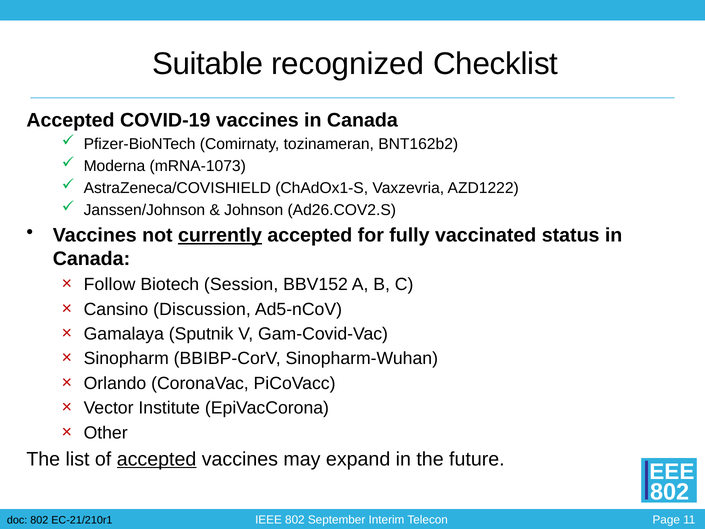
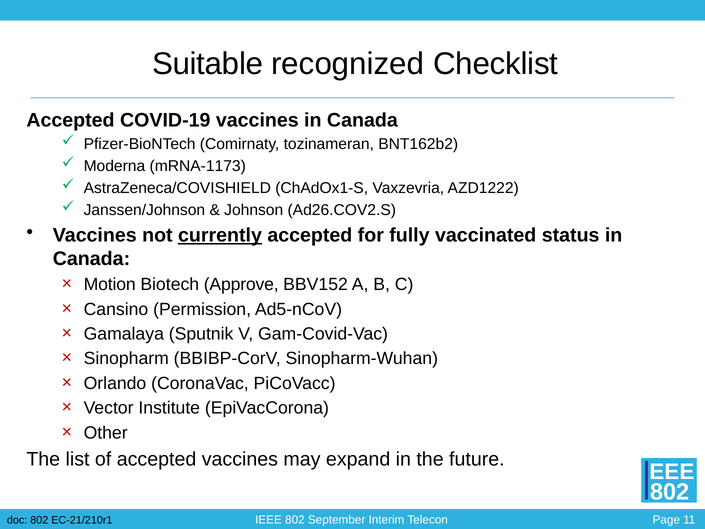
mRNA-1073: mRNA-1073 -> mRNA-1173
Follow: Follow -> Motion
Session: Session -> Approve
Discussion: Discussion -> Permission
accepted at (157, 459) underline: present -> none
